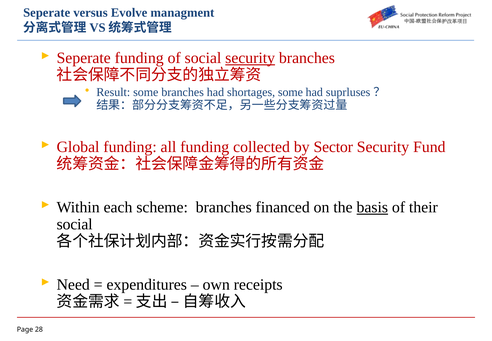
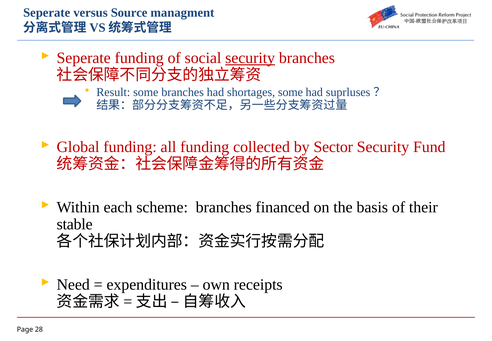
Evolve: Evolve -> Source
basis underline: present -> none
social at (75, 224): social -> stable
